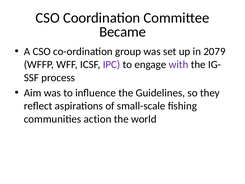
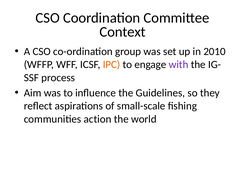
Became: Became -> Context
2079: 2079 -> 2010
IPC colour: purple -> orange
